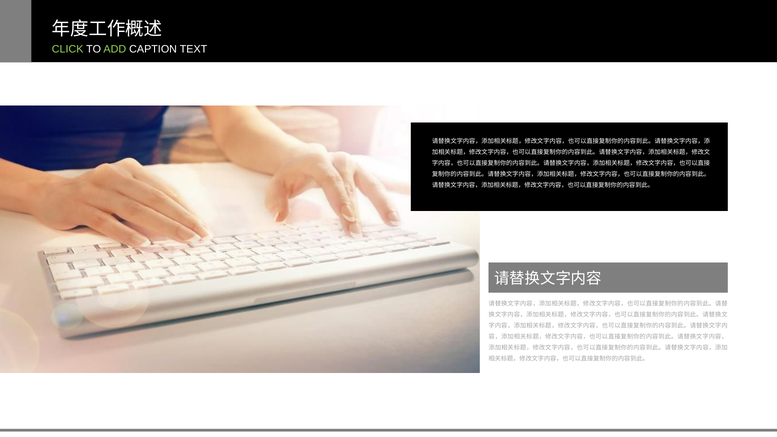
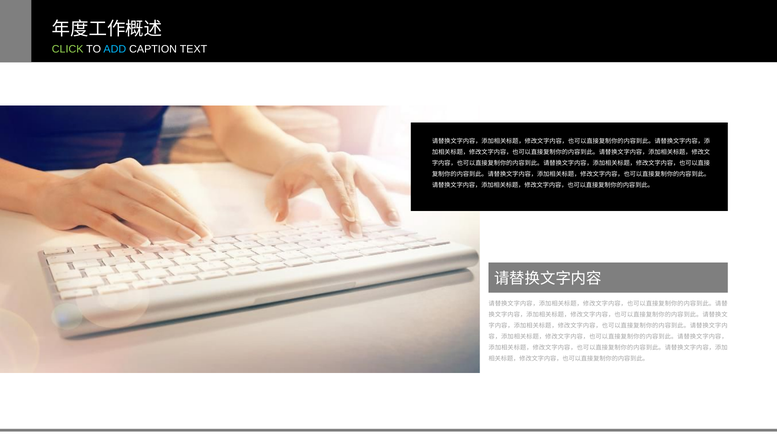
ADD colour: light green -> light blue
